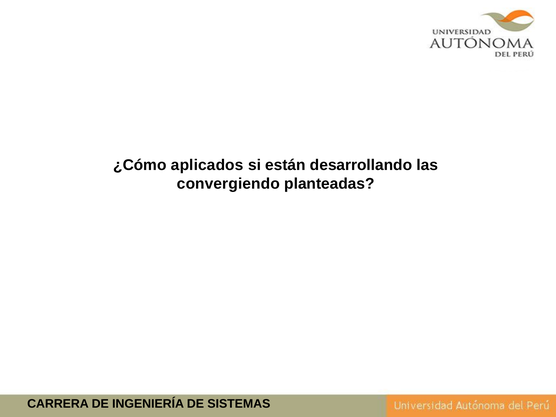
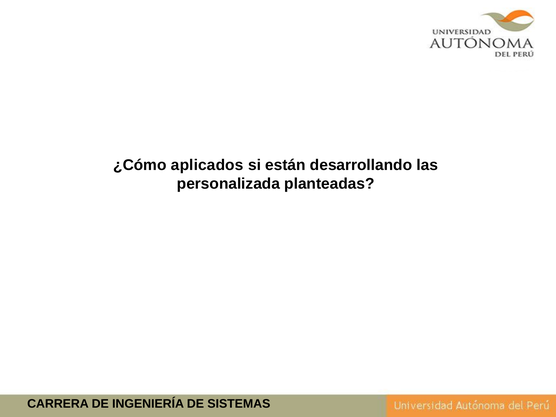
convergiendo: convergiendo -> personalizada
